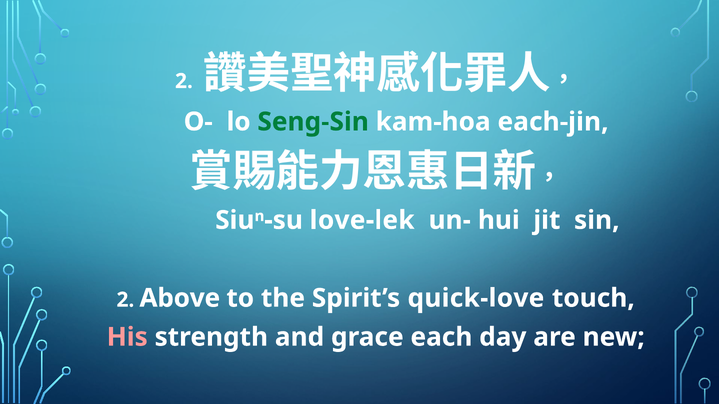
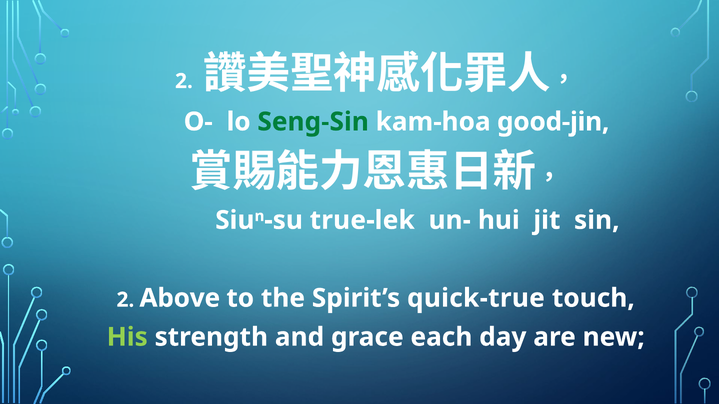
each-jin: each-jin -> good-jin
love-lek: love-lek -> true-lek
quick-love: quick-love -> quick-true
His colour: pink -> light green
